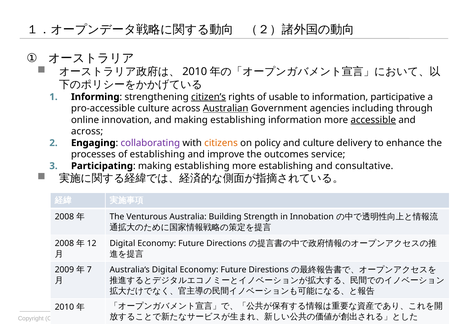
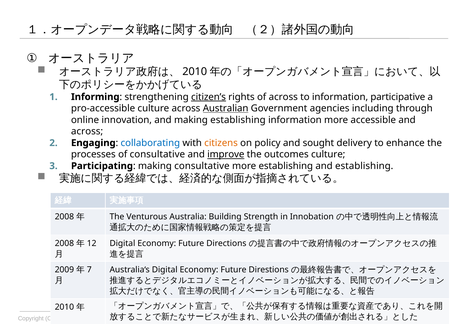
of usable: usable -> across
accessible underline: present -> none
collaborating colour: purple -> blue
and culture: culture -> sought
of establishing: establishing -> consultative
improve underline: none -> present
outcomes service: service -> culture
Participating making establishing: establishing -> consultative
and consultative: consultative -> establishing
